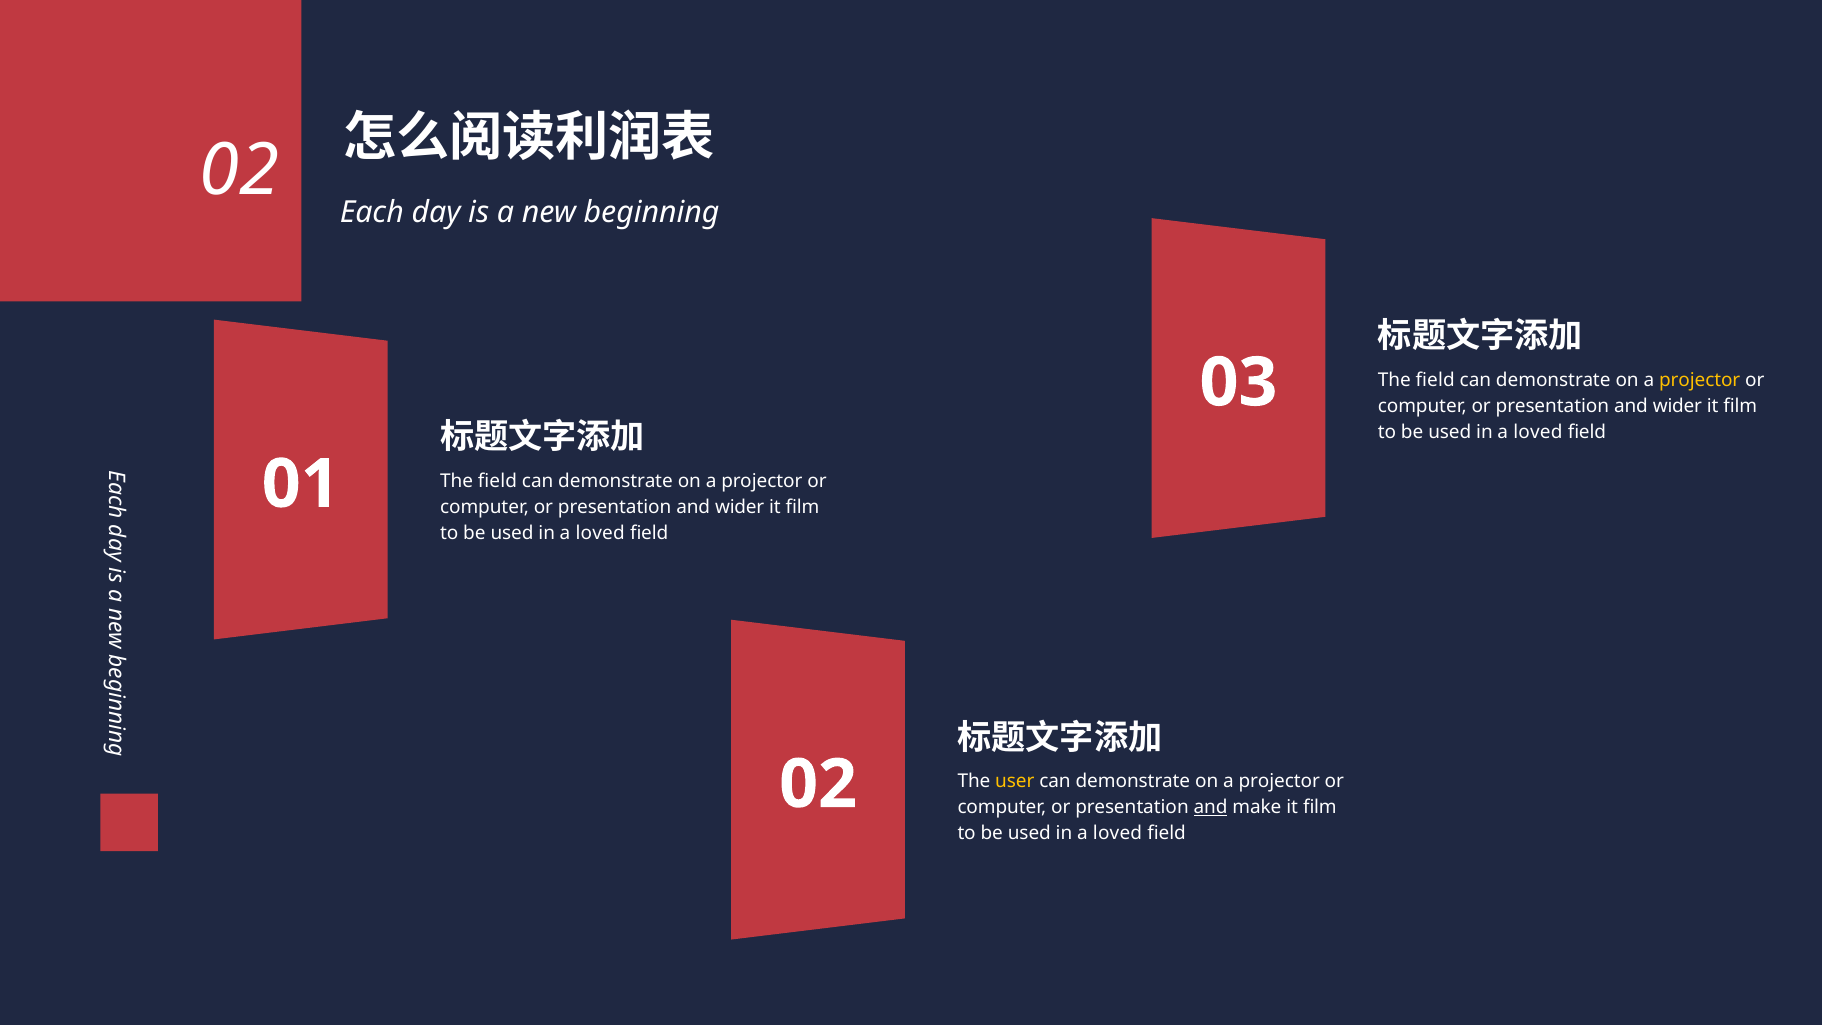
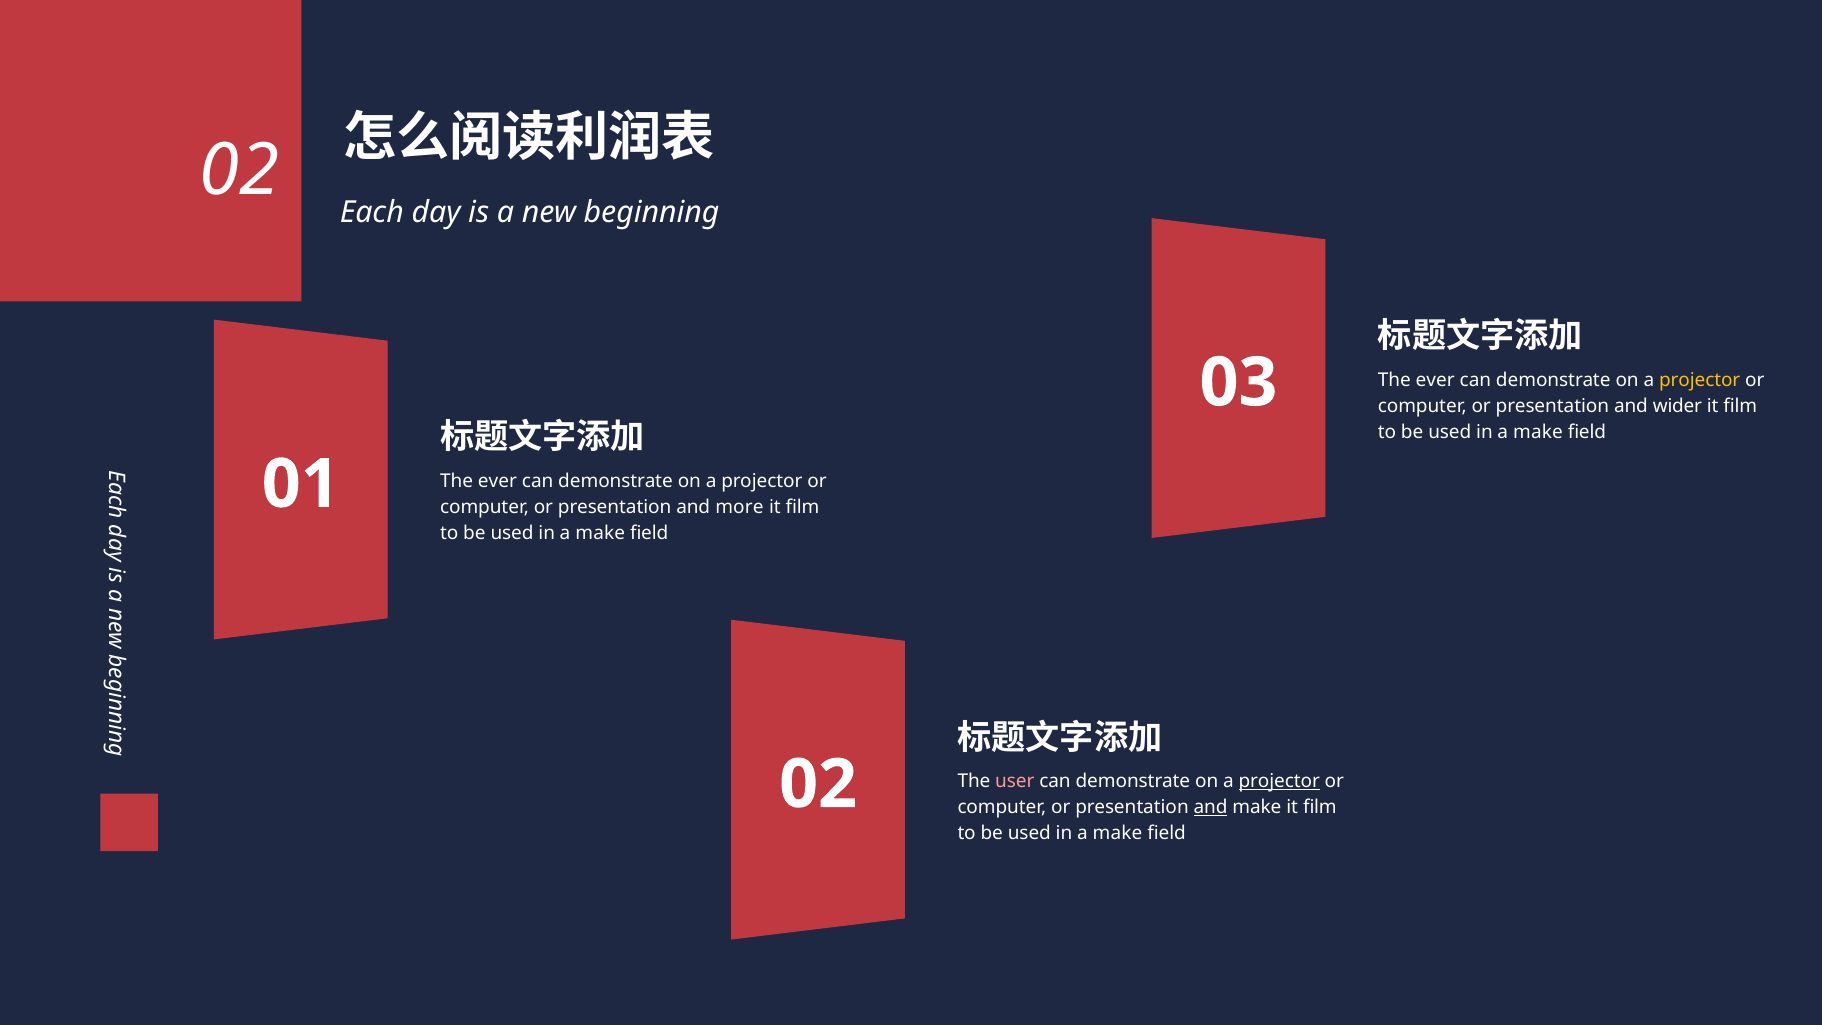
field at (1435, 380): field -> ever
loved at (1538, 432): loved -> make
field at (497, 481): field -> ever
wider at (740, 507): wider -> more
loved at (600, 533): loved -> make
user colour: yellow -> pink
projector at (1279, 781) underline: none -> present
loved at (1118, 833): loved -> make
